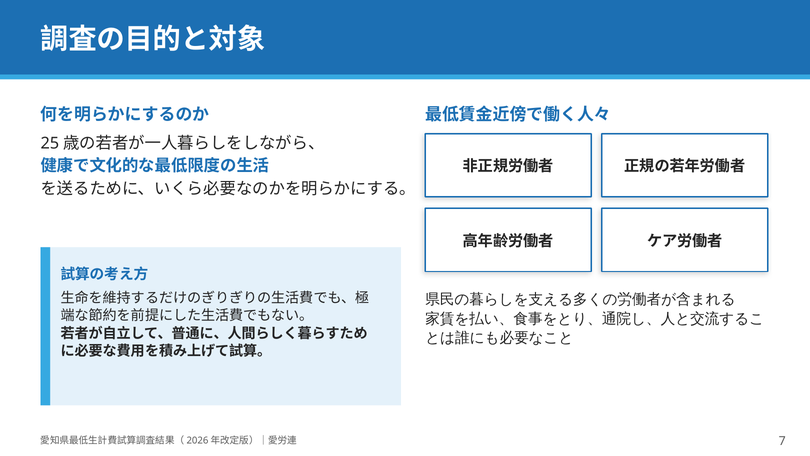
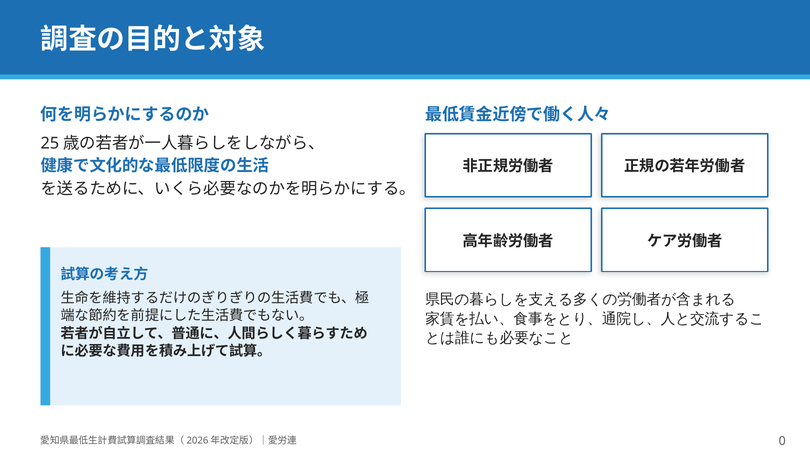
7: 7 -> 0
